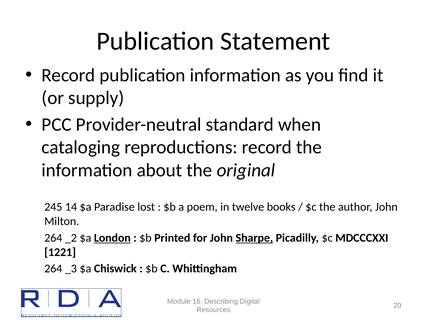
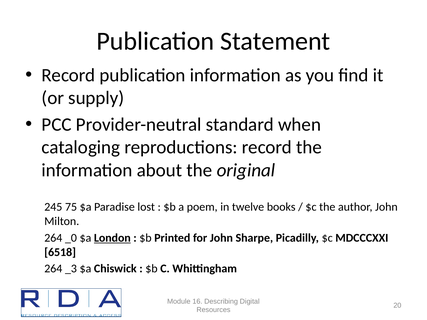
14: 14 -> 75
_2: _2 -> _0
Sharpe underline: present -> none
1221: 1221 -> 6518
